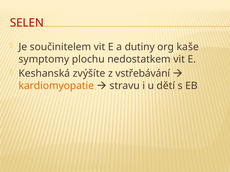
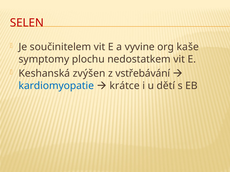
dutiny: dutiny -> vyvine
zvýšíte: zvýšíte -> zvýšen
kardiomyopatie colour: orange -> blue
stravu: stravu -> krátce
